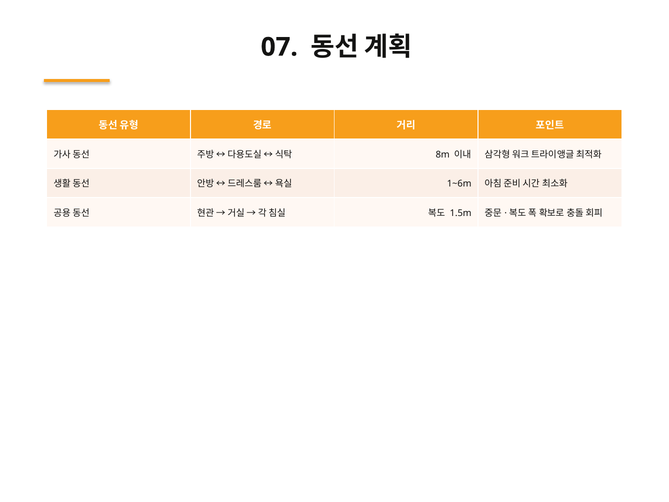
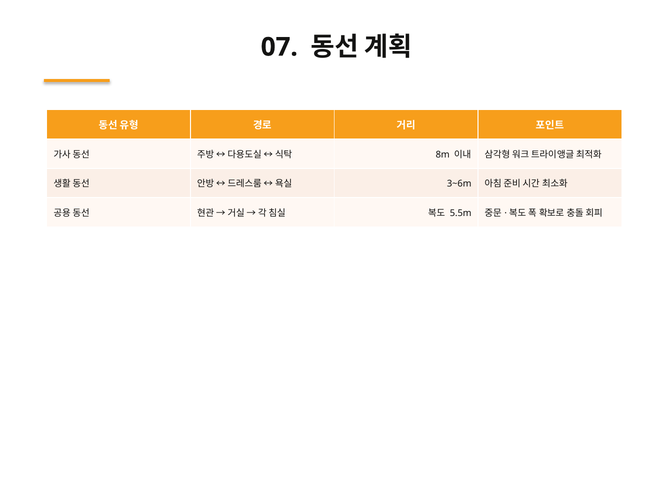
1~6m: 1~6m -> 3~6m
1.5m: 1.5m -> 5.5m
